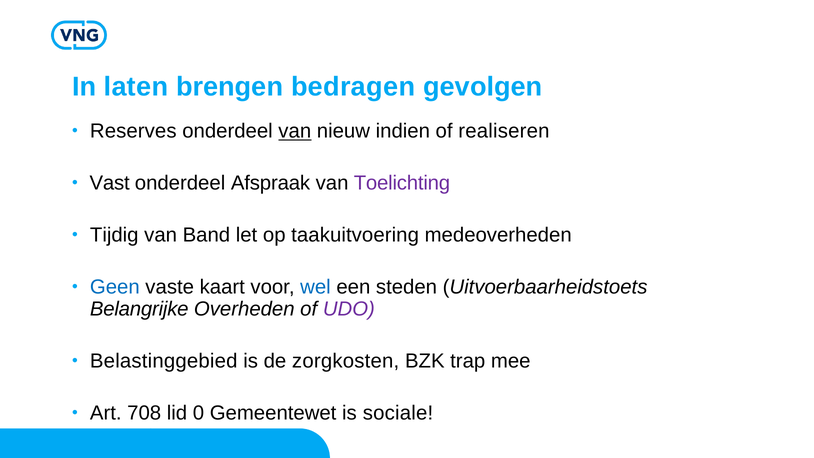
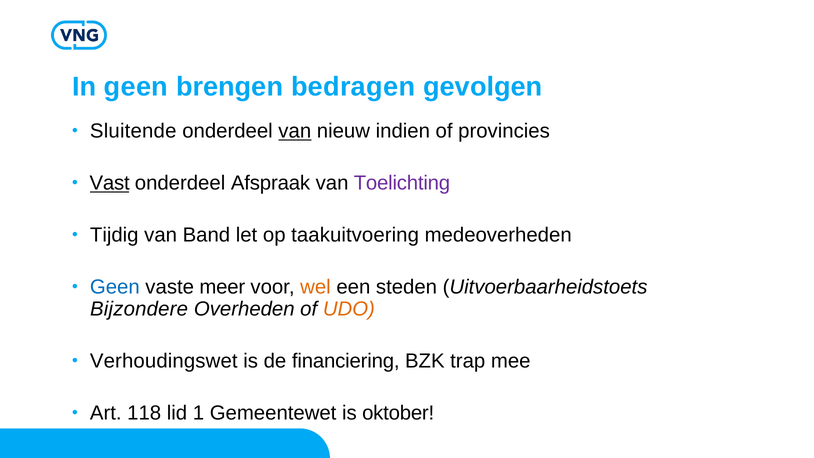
In laten: laten -> geen
Reserves: Reserves -> Sluitende
realiseren: realiseren -> provincies
Vast underline: none -> present
kaart: kaart -> meer
wel colour: blue -> orange
Belangrijke: Belangrijke -> Bijzondere
UDO colour: purple -> orange
Belastinggebied: Belastinggebied -> Verhoudingswet
zorgkosten: zorgkosten -> financiering
708: 708 -> 118
0: 0 -> 1
sociale: sociale -> oktober
